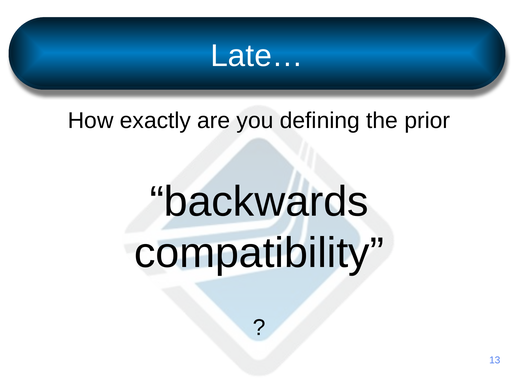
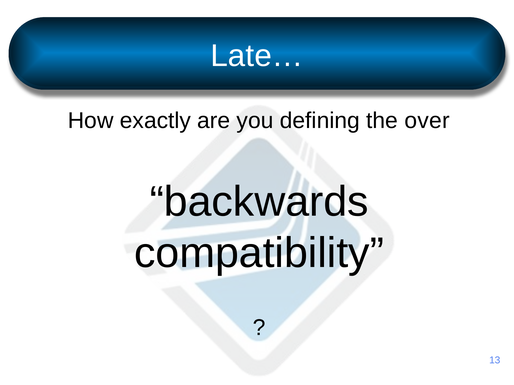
prior: prior -> over
